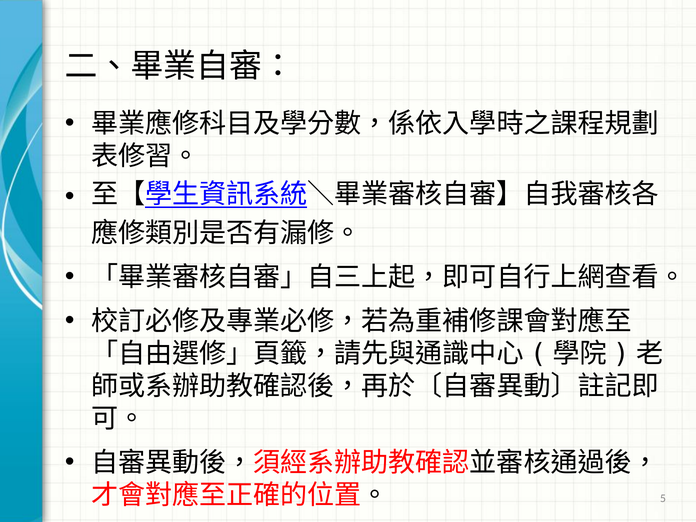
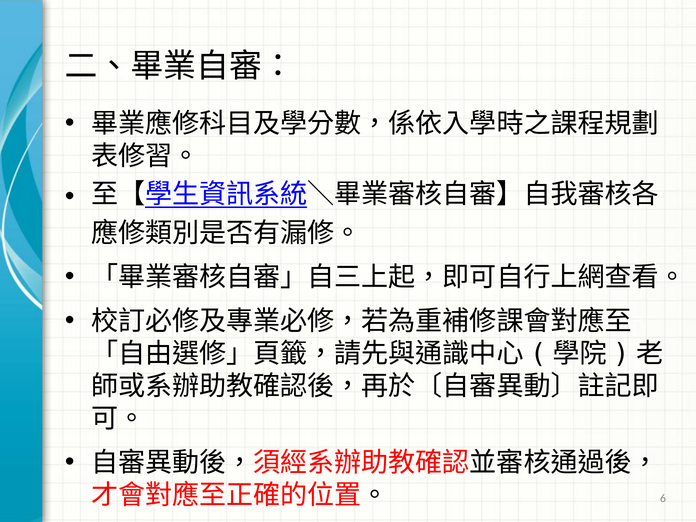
5: 5 -> 6
